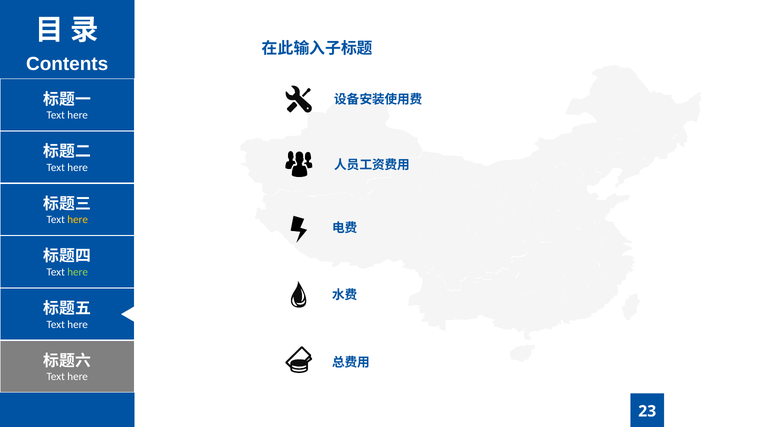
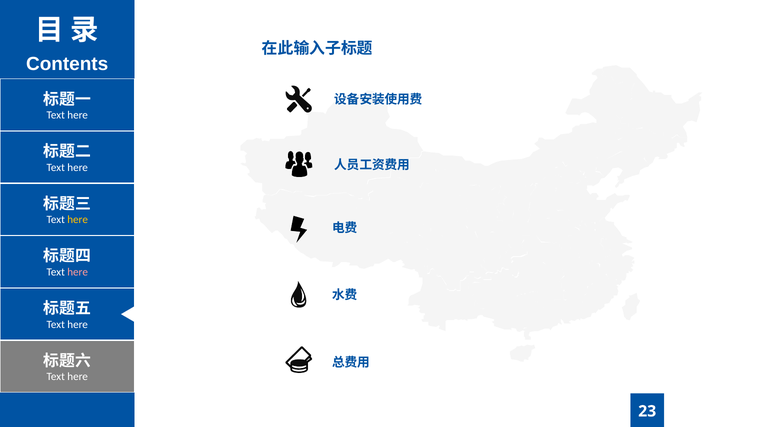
here at (78, 272) colour: light green -> pink
